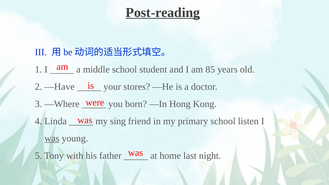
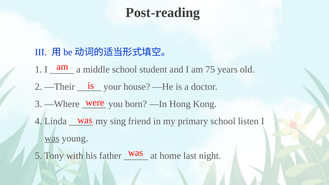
Post-reading underline: present -> none
85: 85 -> 75
—Have: —Have -> —Their
stores: stores -> house
